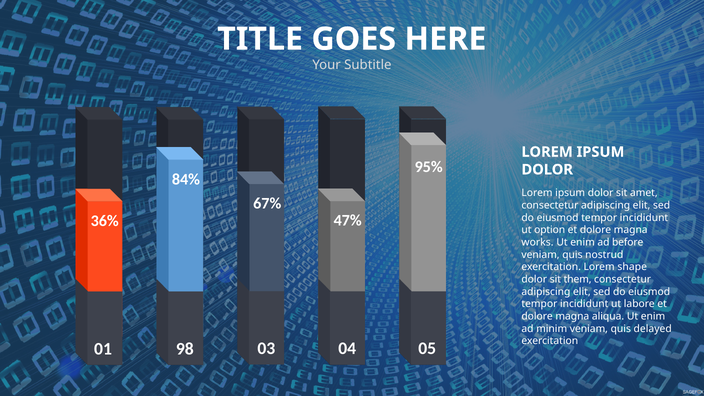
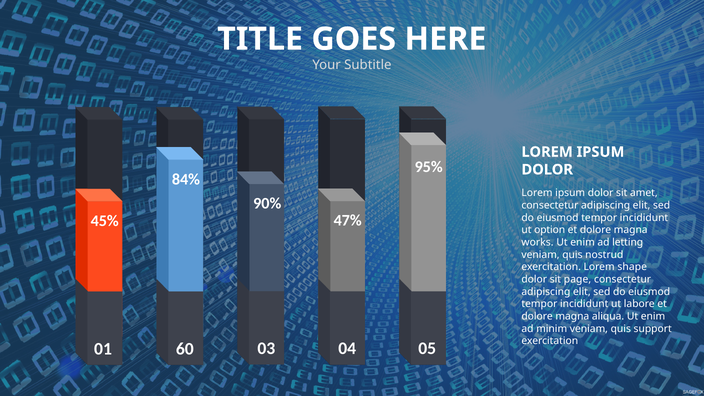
67%: 67% -> 90%
36%: 36% -> 45%
before: before -> letting
them: them -> page
delayed: delayed -> support
98: 98 -> 60
